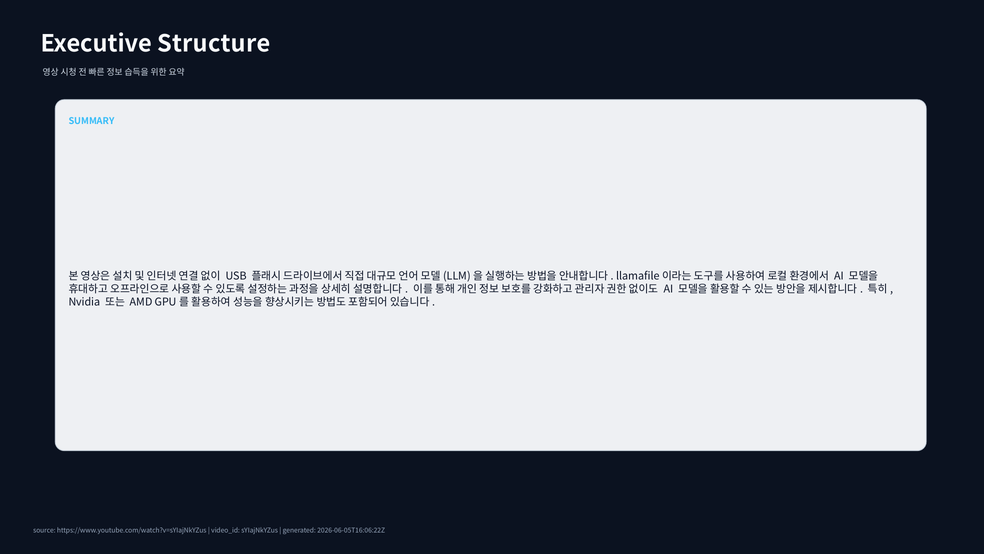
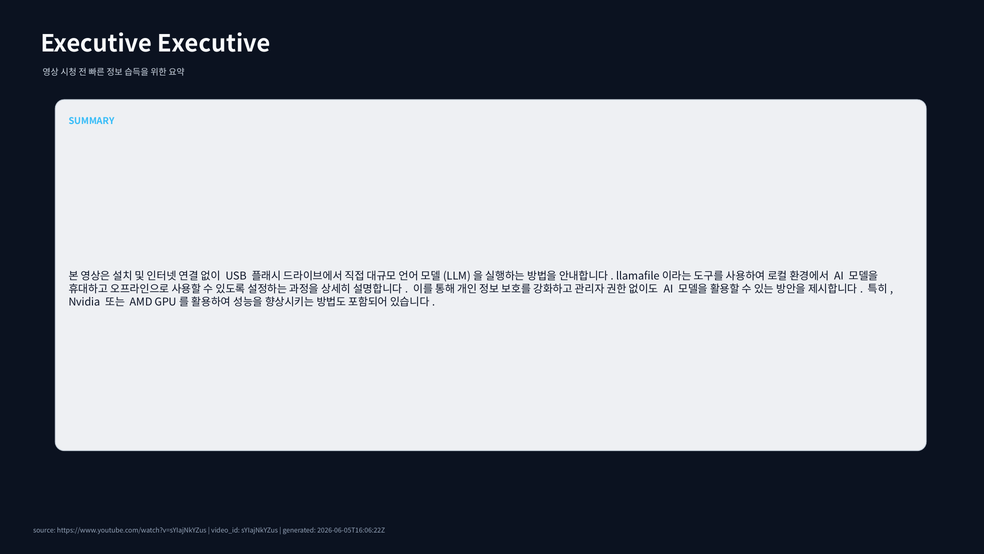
Executive Structure: Structure -> Executive
